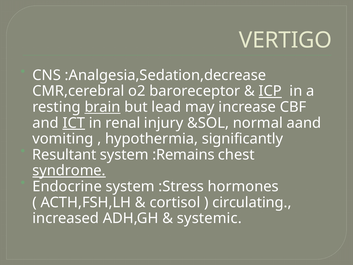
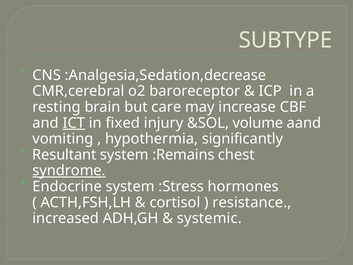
VERTIGO: VERTIGO -> SUBTYPE
ICP underline: present -> none
brain underline: present -> none
lead: lead -> care
renal: renal -> fixed
normal: normal -> volume
circulating: circulating -> resistance
